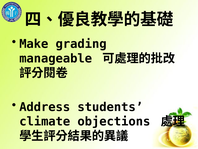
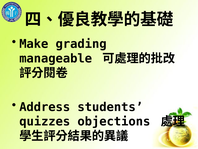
climate: climate -> quizzes
